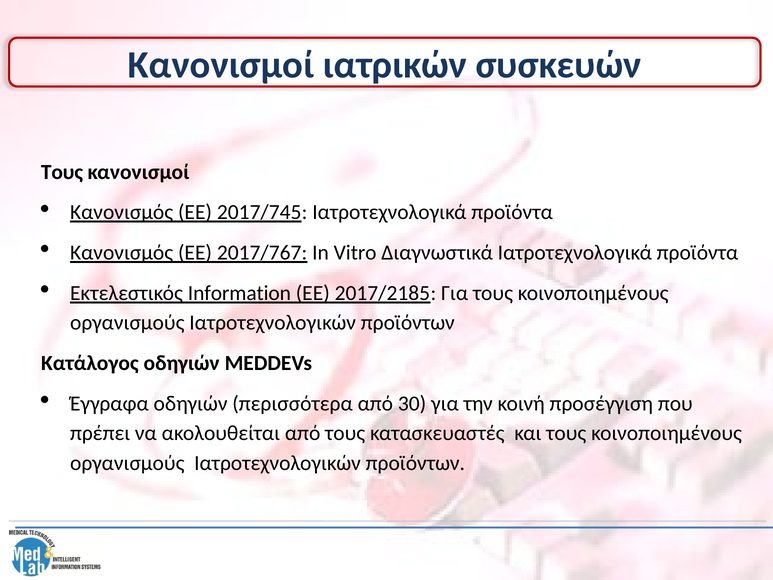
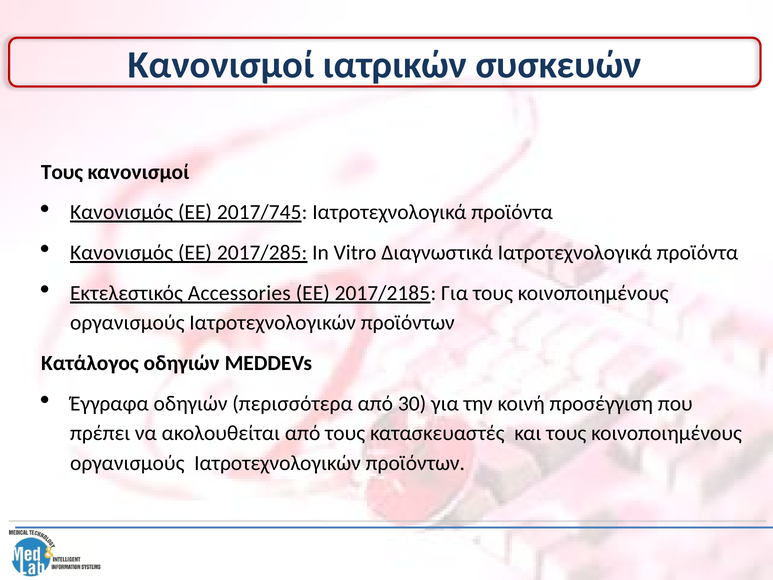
2017/767: 2017/767 -> 2017/285
Information: Information -> Accessories
